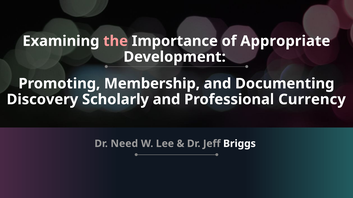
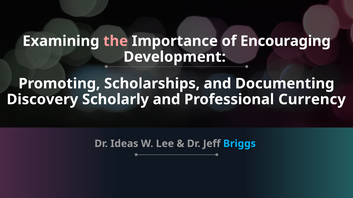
Appropriate: Appropriate -> Encouraging
Membership: Membership -> Scholarships
Need: Need -> Ideas
Briggs colour: white -> light blue
